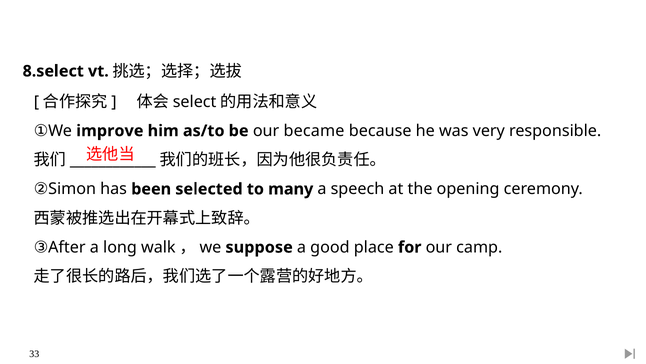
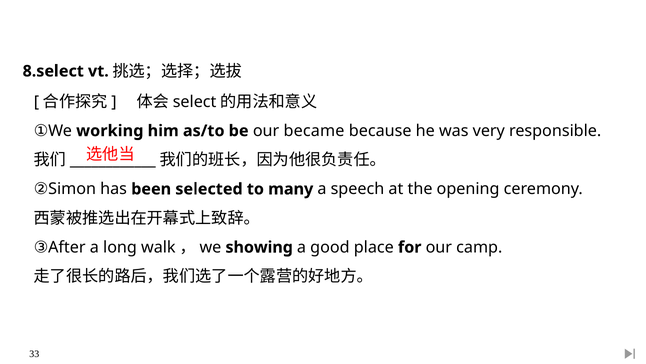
improve: improve -> working
suppose: suppose -> showing
